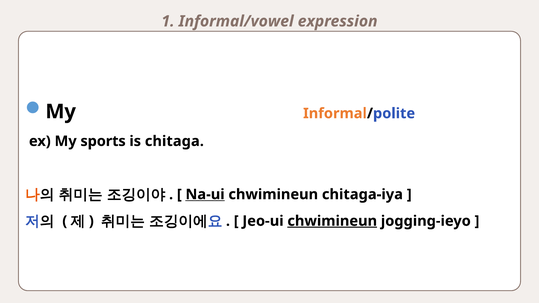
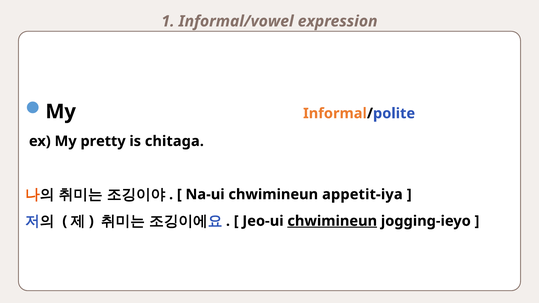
sports: sports -> pretty
Na-ui underline: present -> none
chitaga-iya: chitaga-iya -> appetit-iya
